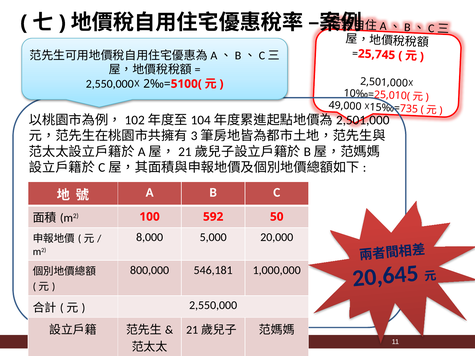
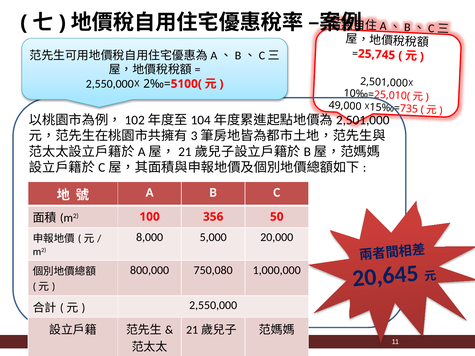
592: 592 -> 356
546,181: 546,181 -> 750,080
